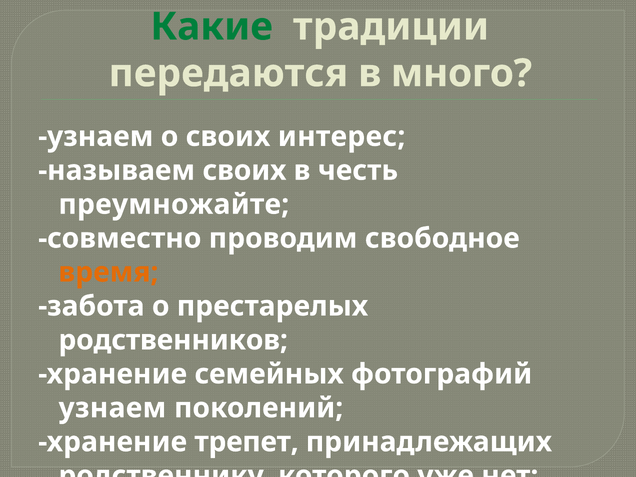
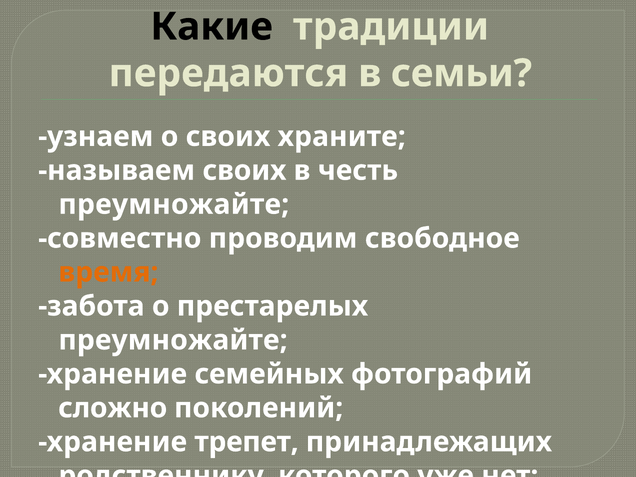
Какие colour: green -> black
много: много -> семьи
интерес: интерес -> храните
родственников at (173, 340): родственников -> преумножайте
узнаем at (112, 408): узнаем -> сложно
